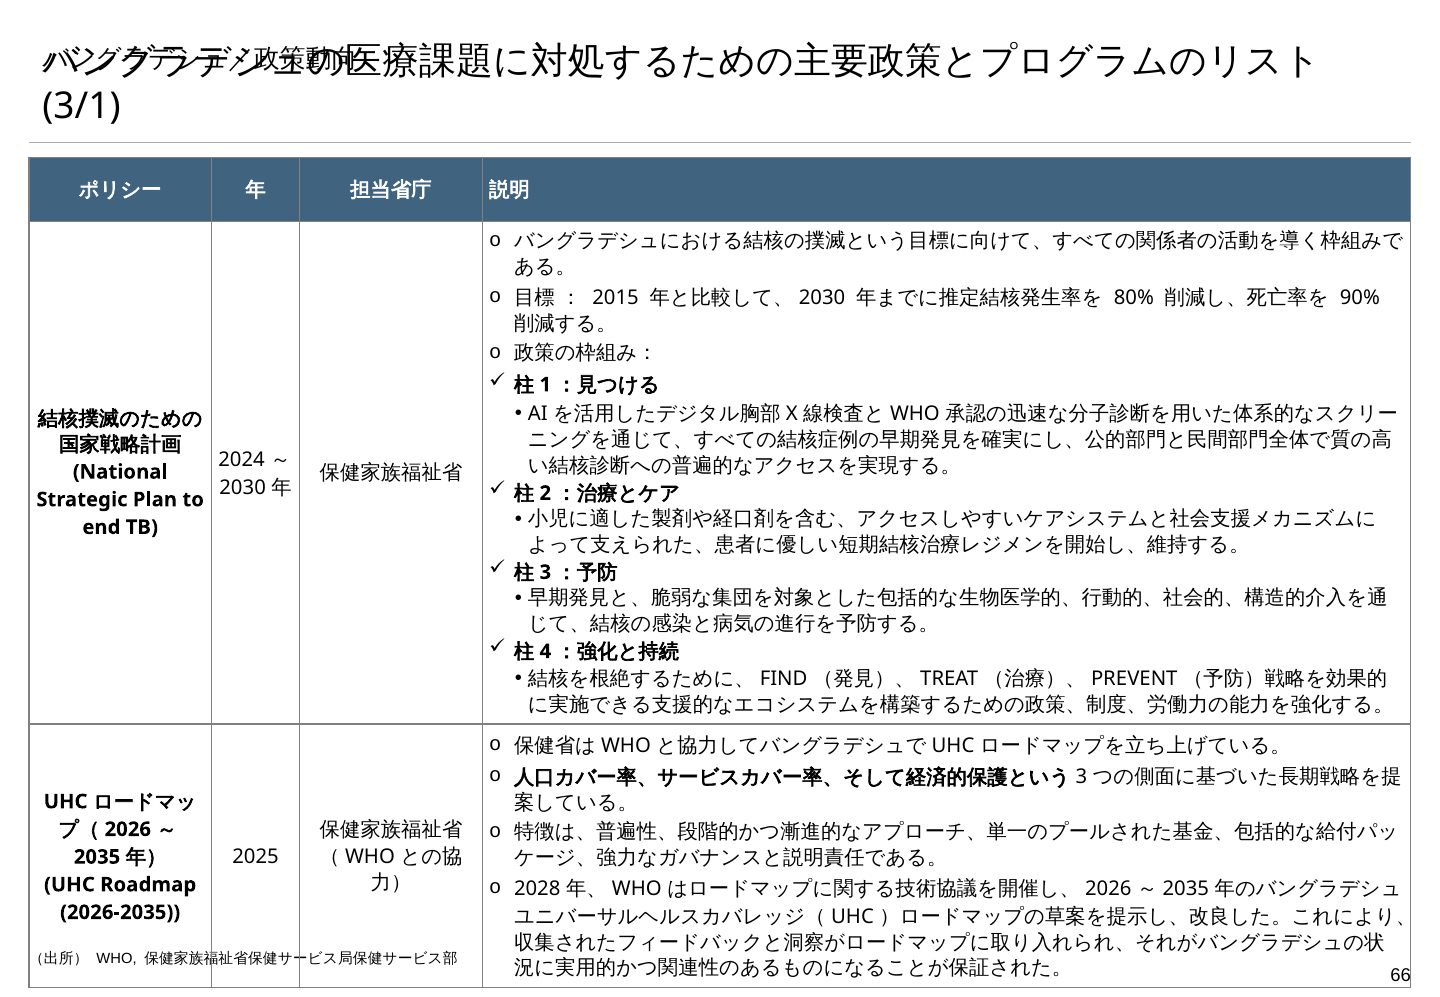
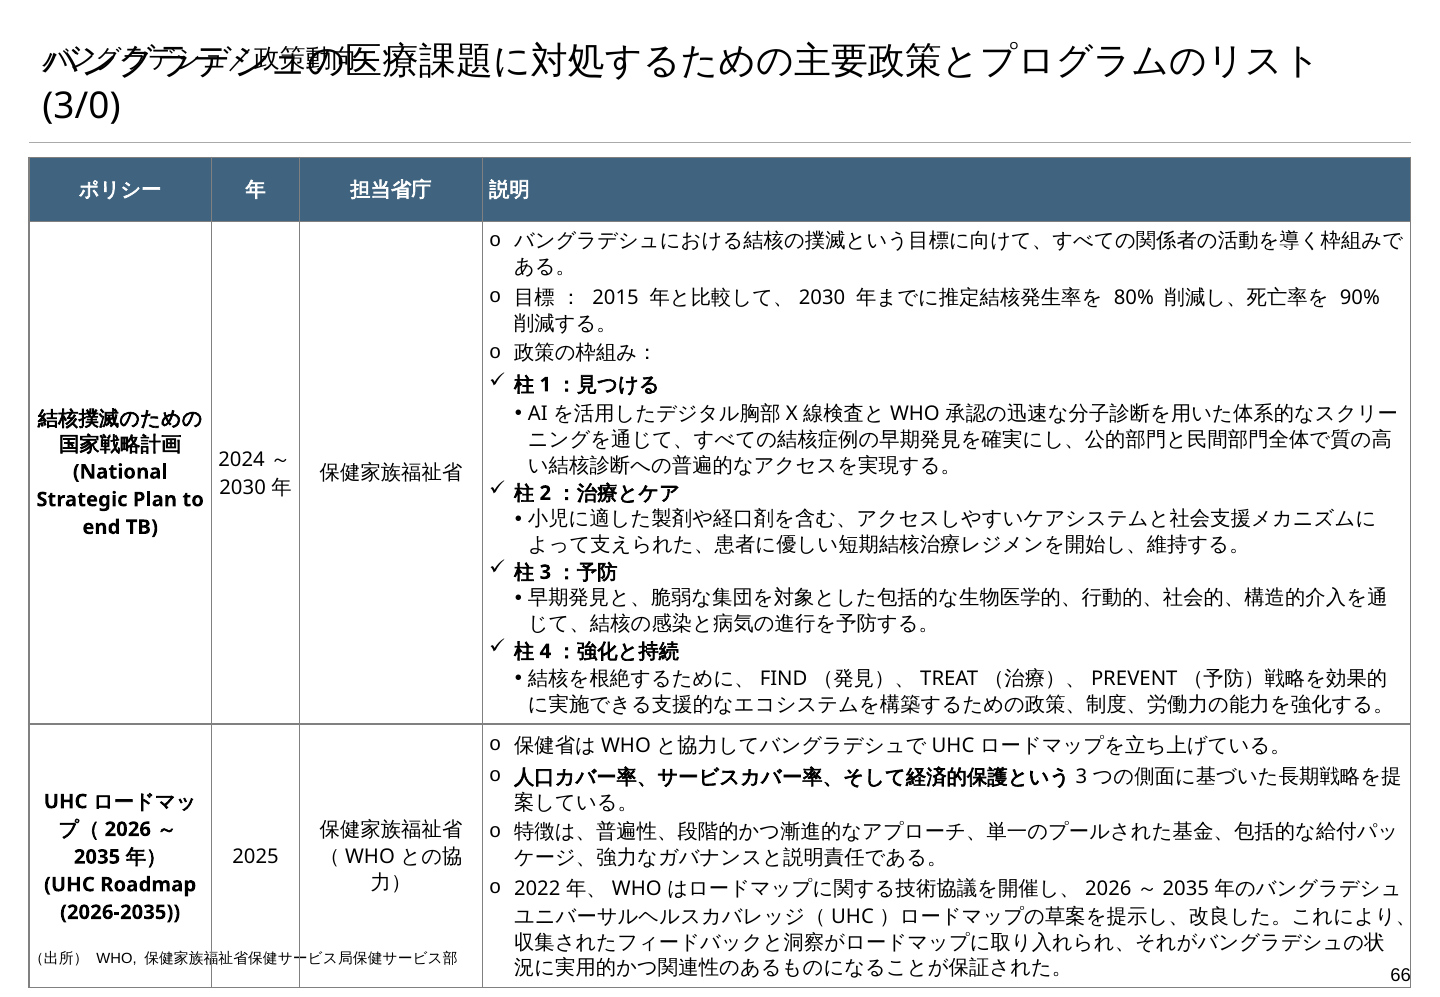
3/1: 3/1 -> 3/0
2028: 2028 -> 2022
